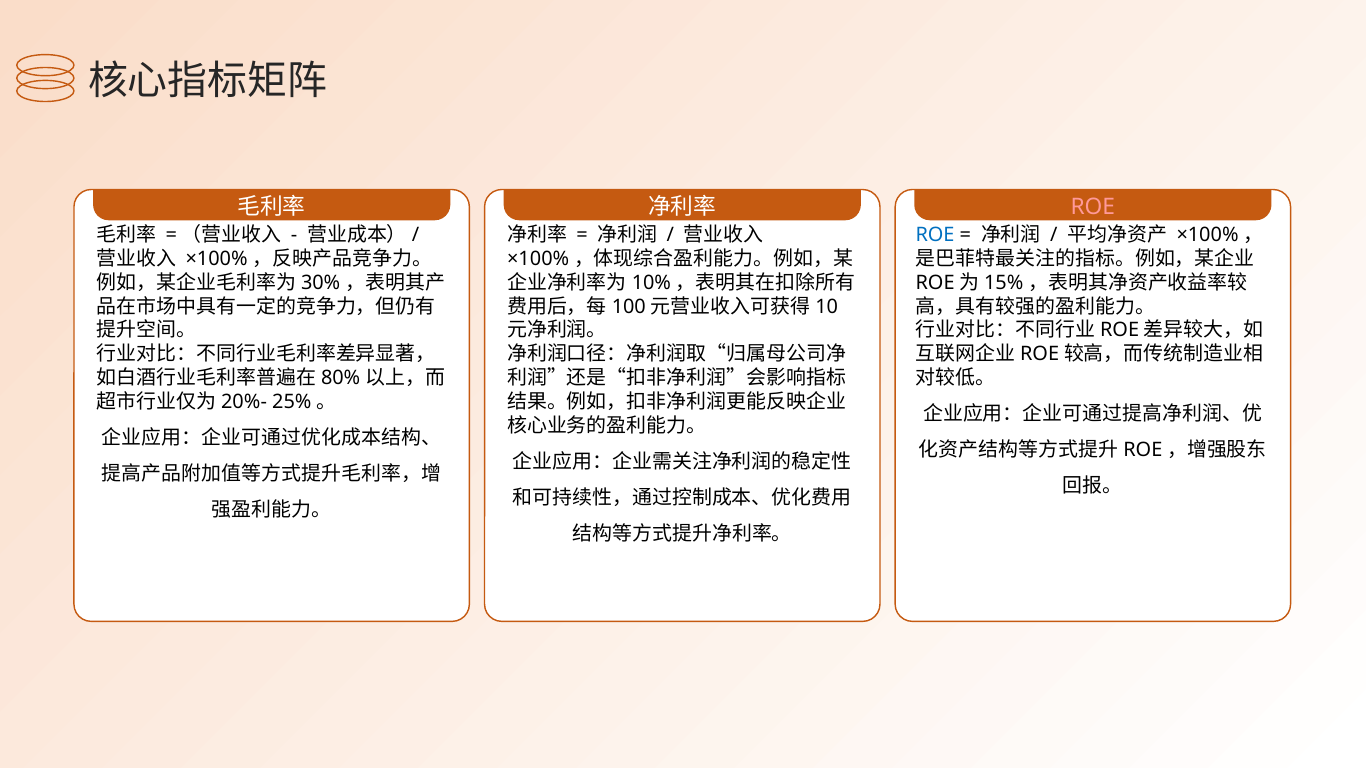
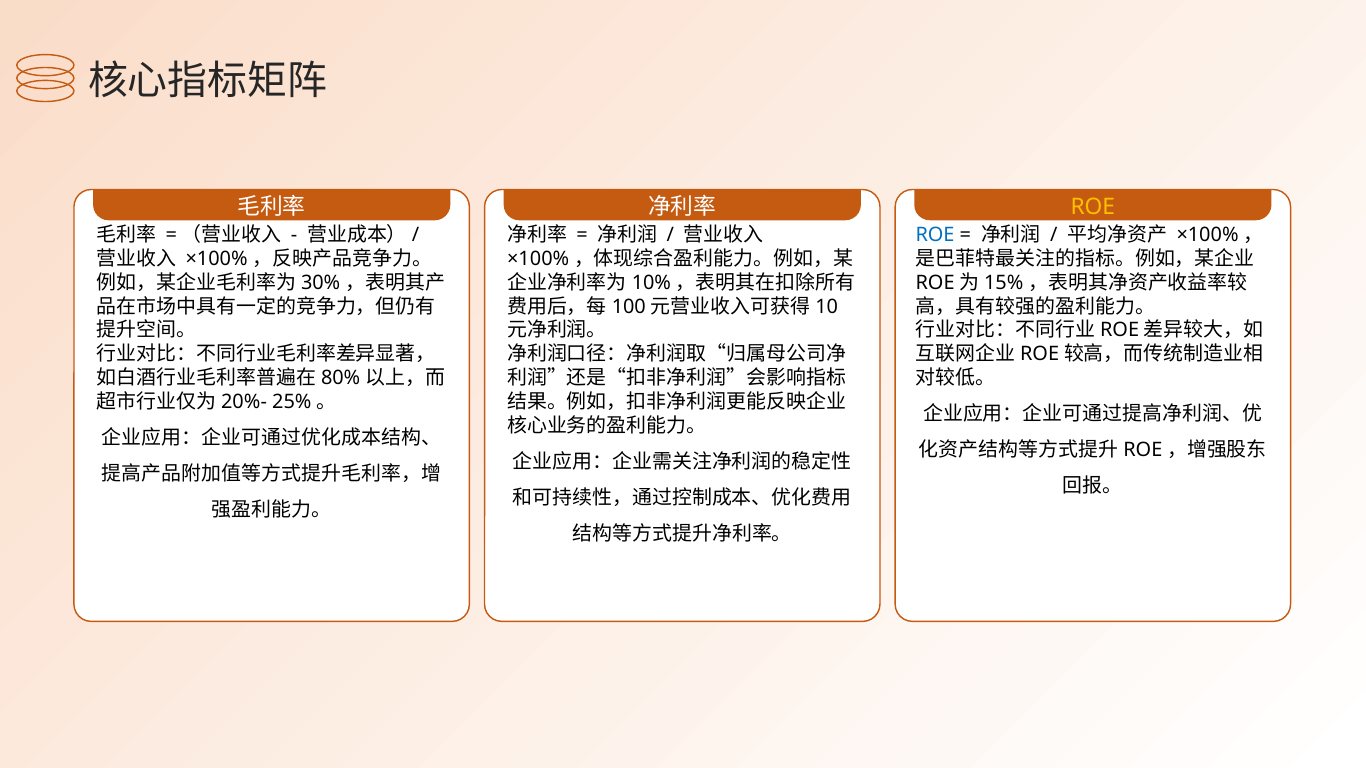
ROE at (1093, 207) colour: pink -> yellow
